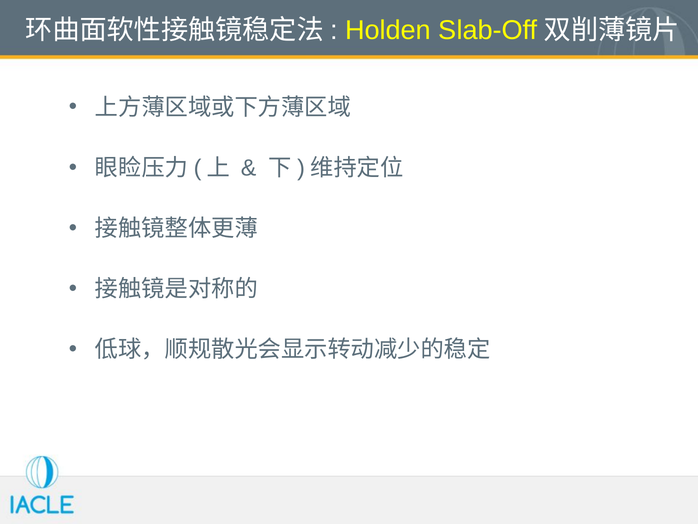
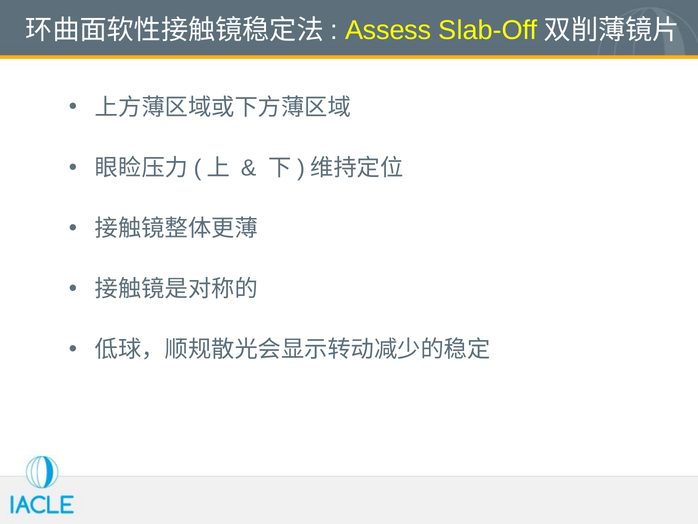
Holden: Holden -> Assess
